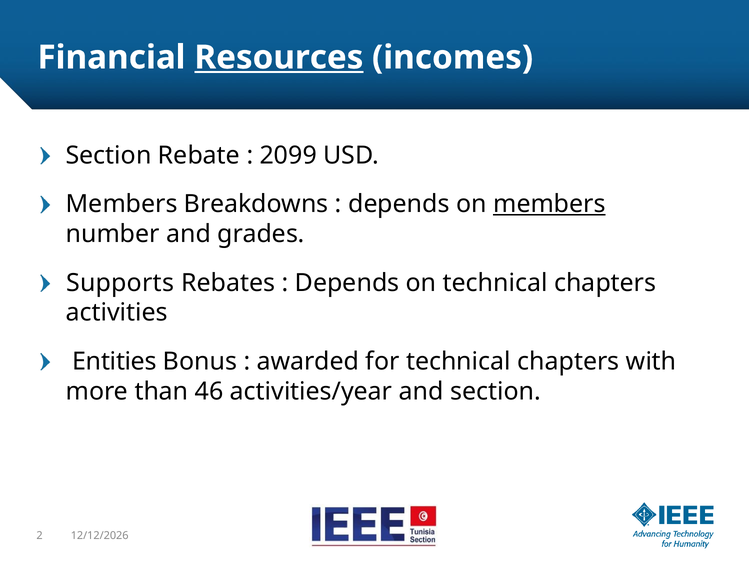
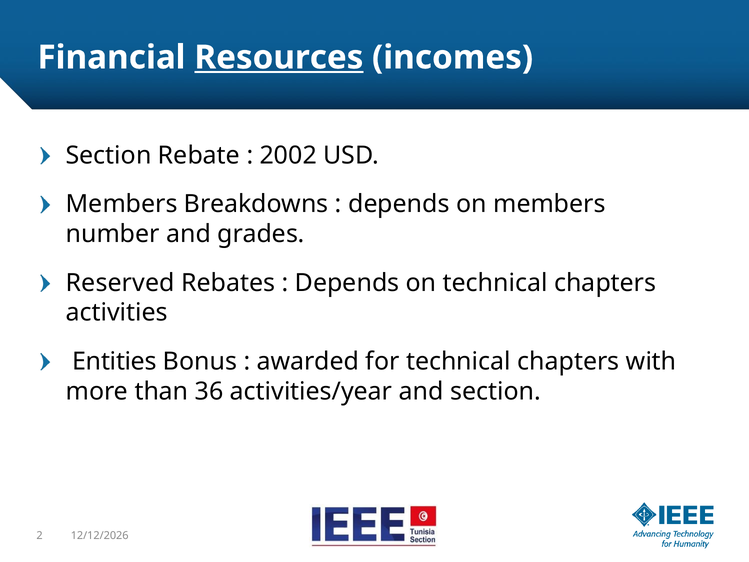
2099: 2099 -> 2002
members at (549, 204) underline: present -> none
Supports: Supports -> Reserved
46: 46 -> 36
